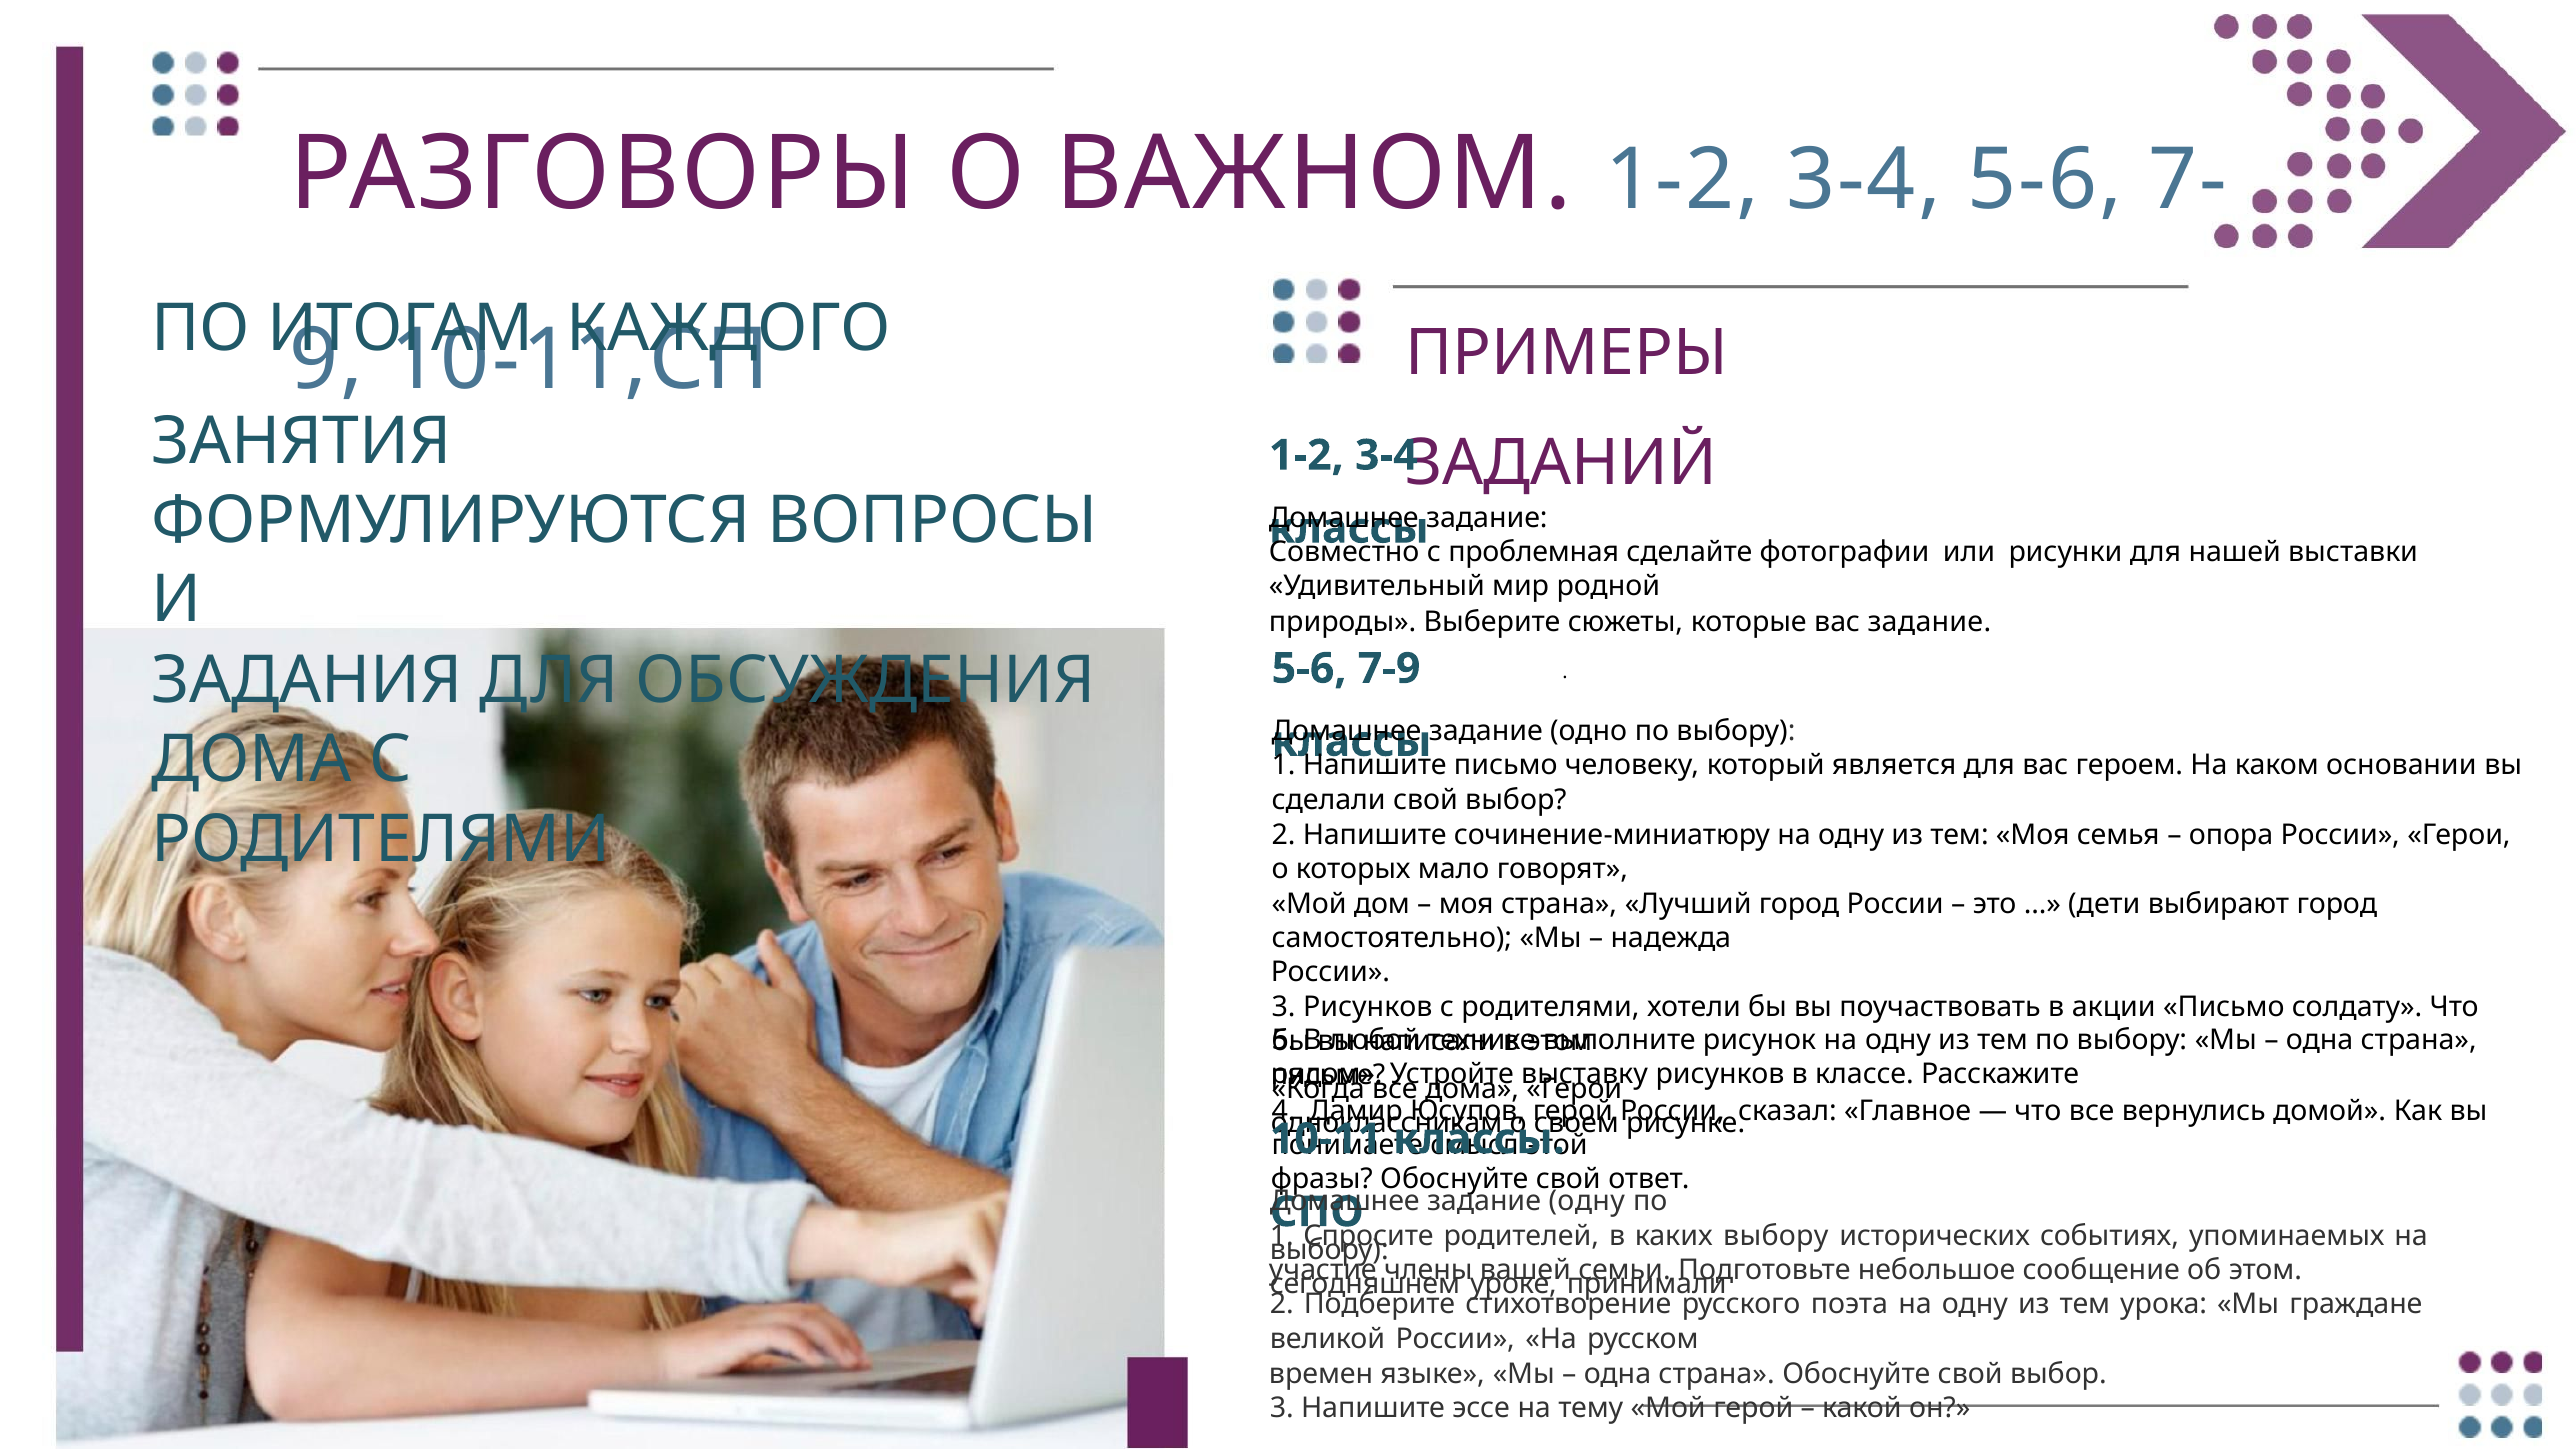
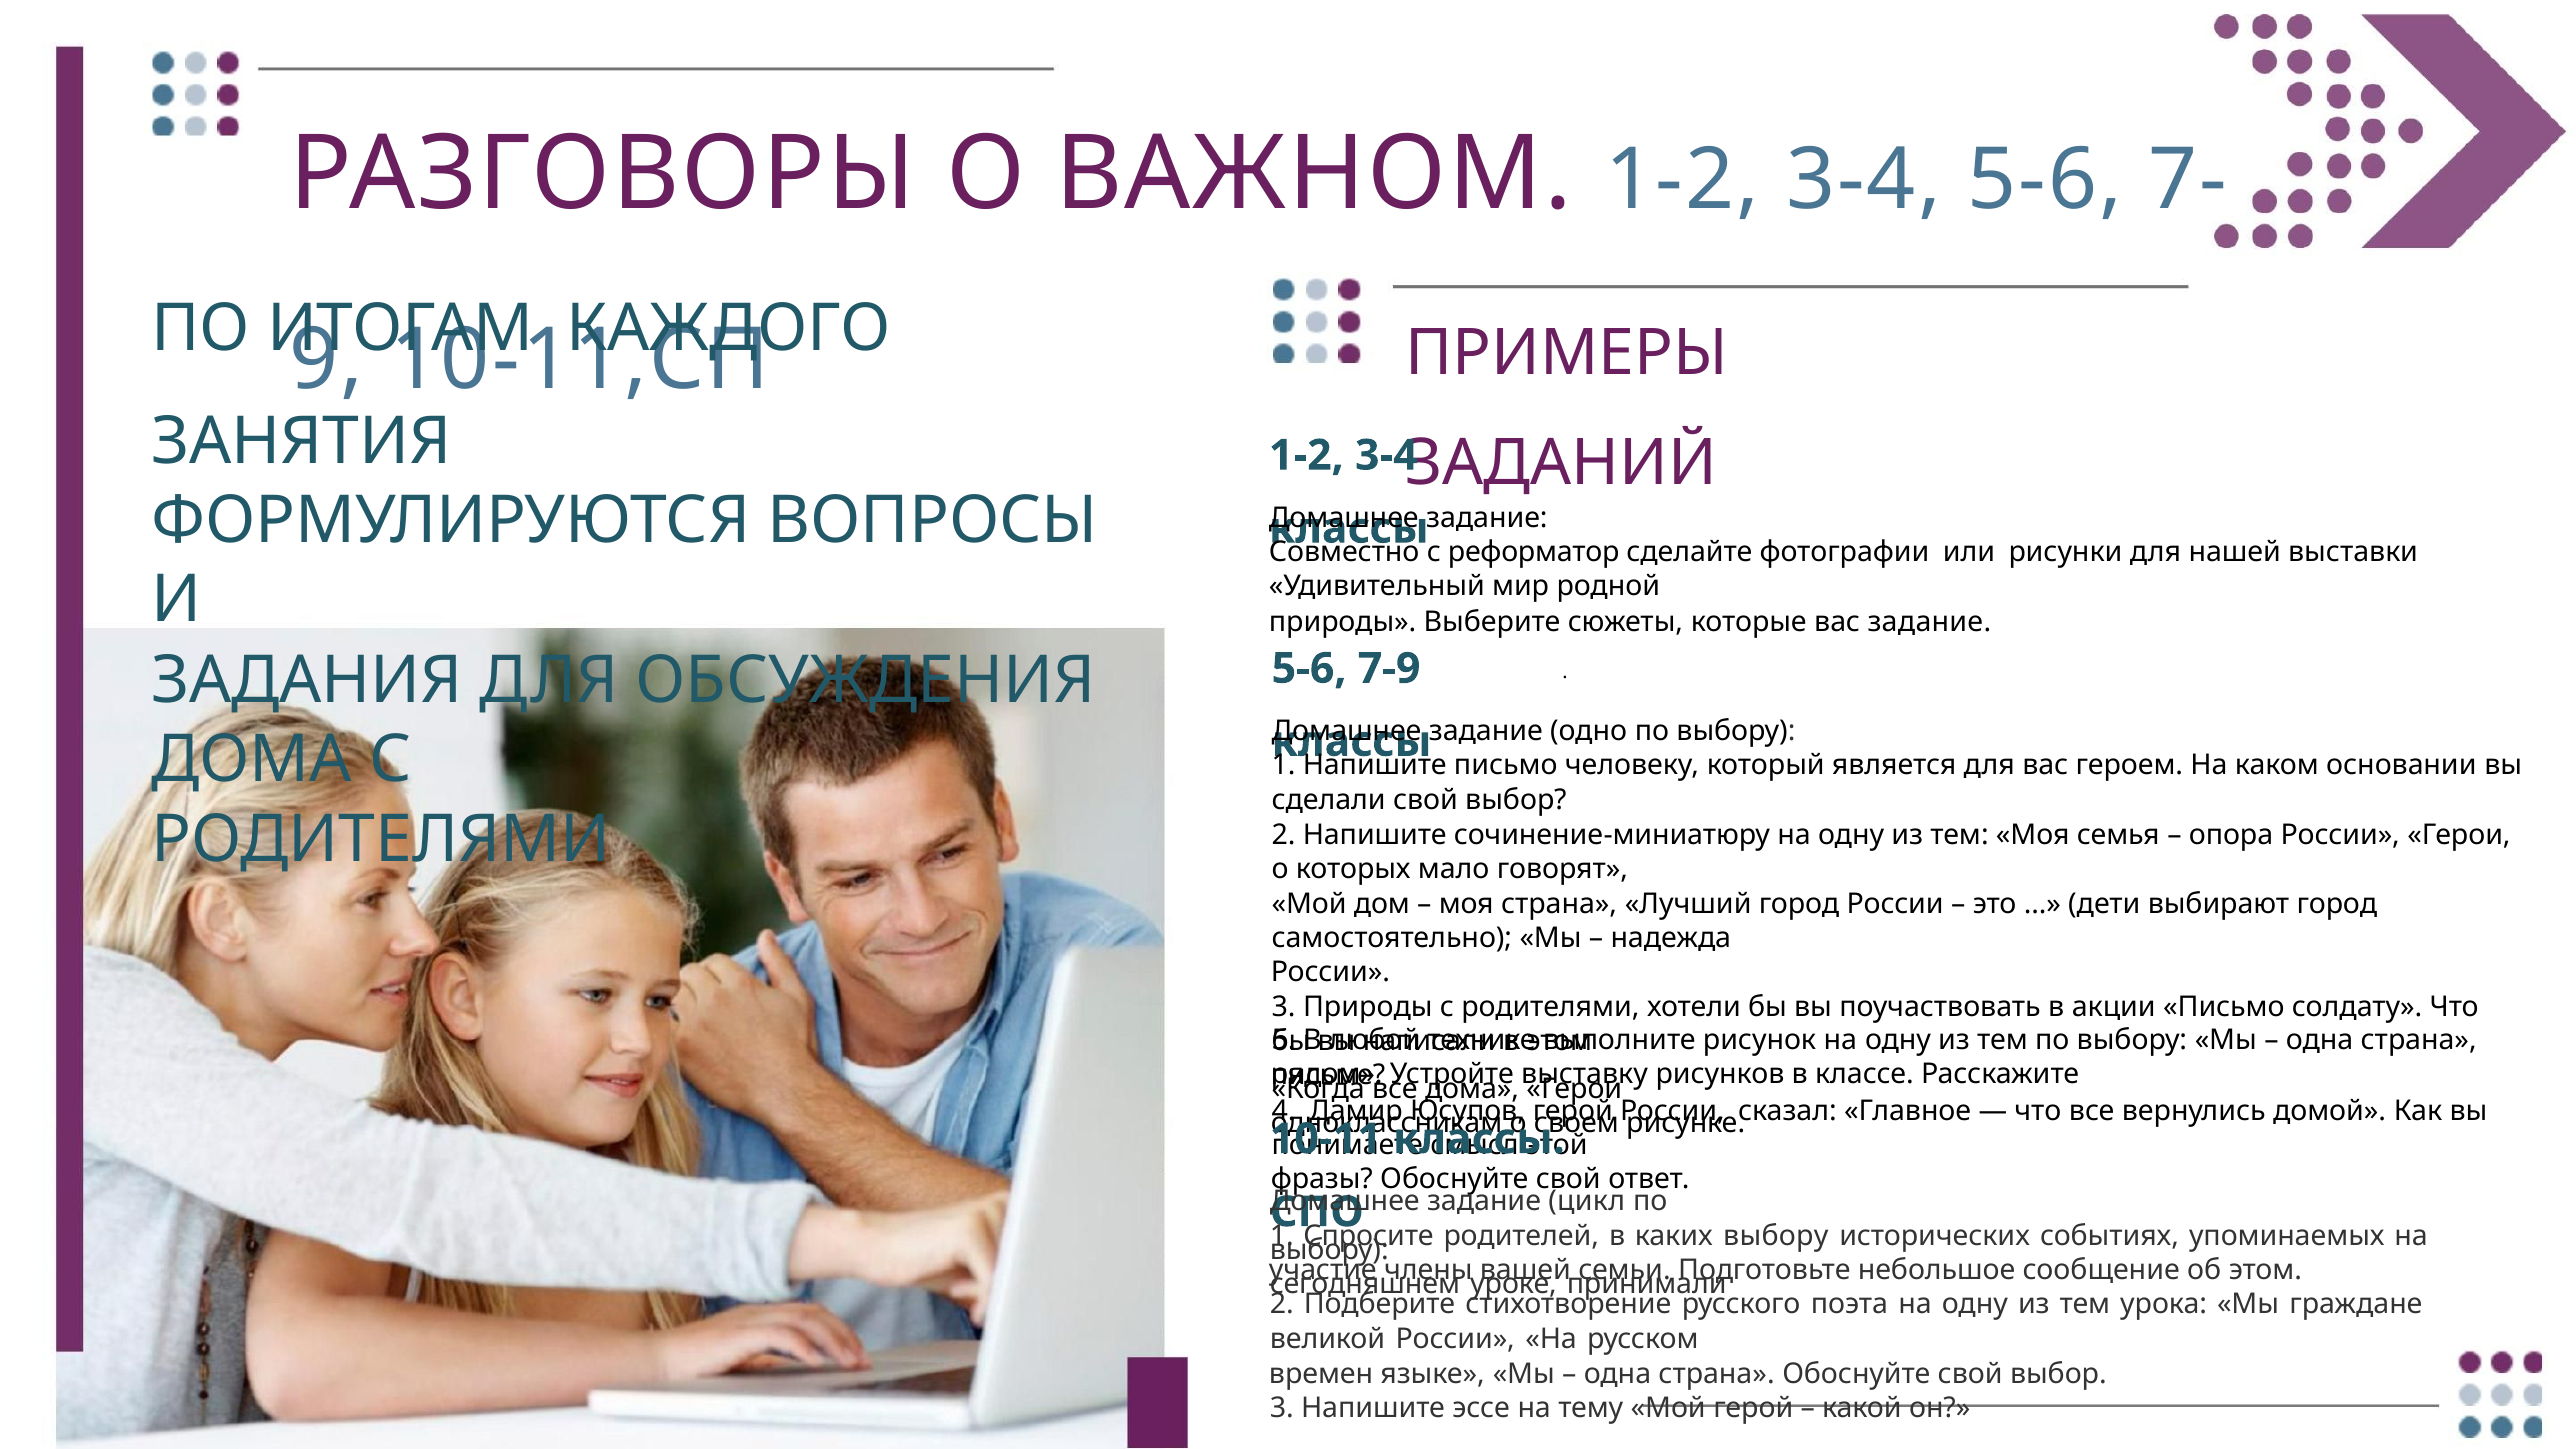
проблемная: проблемная -> реформатор
3 Рисунков: Рисунков -> Природы
задание одну: одну -> цикл
